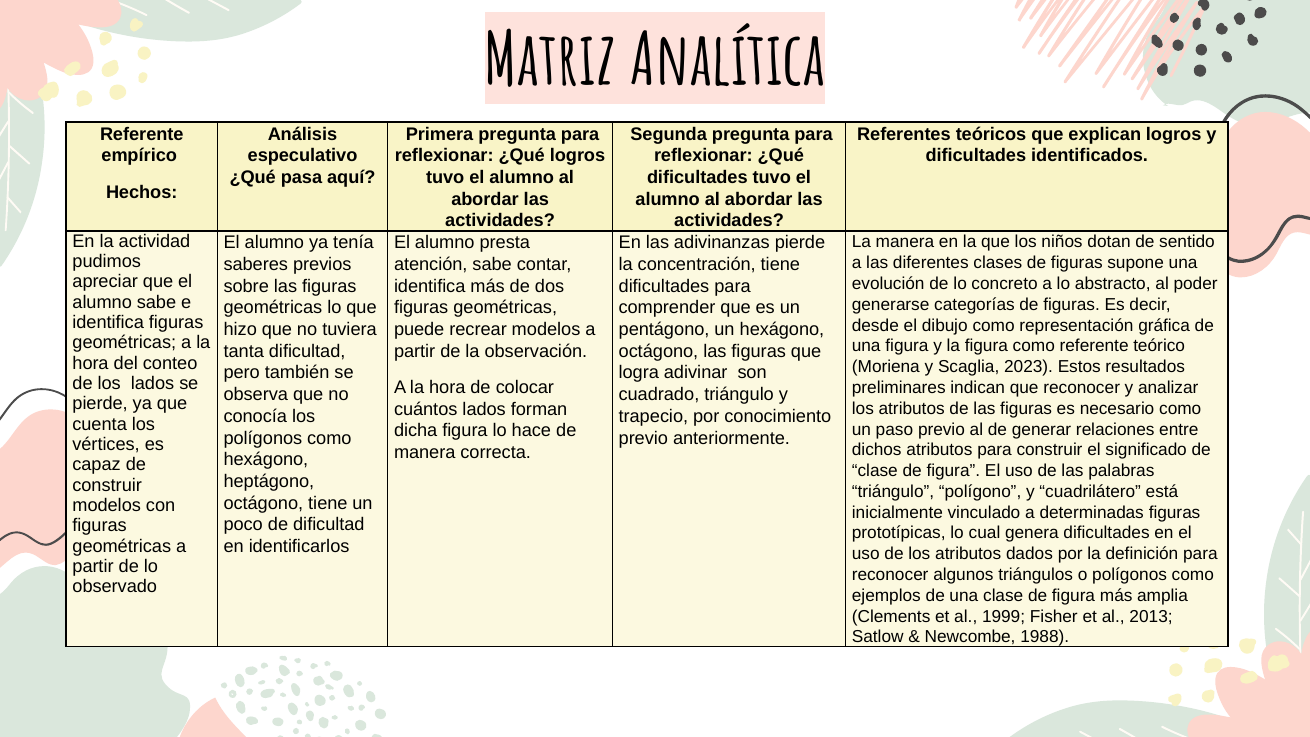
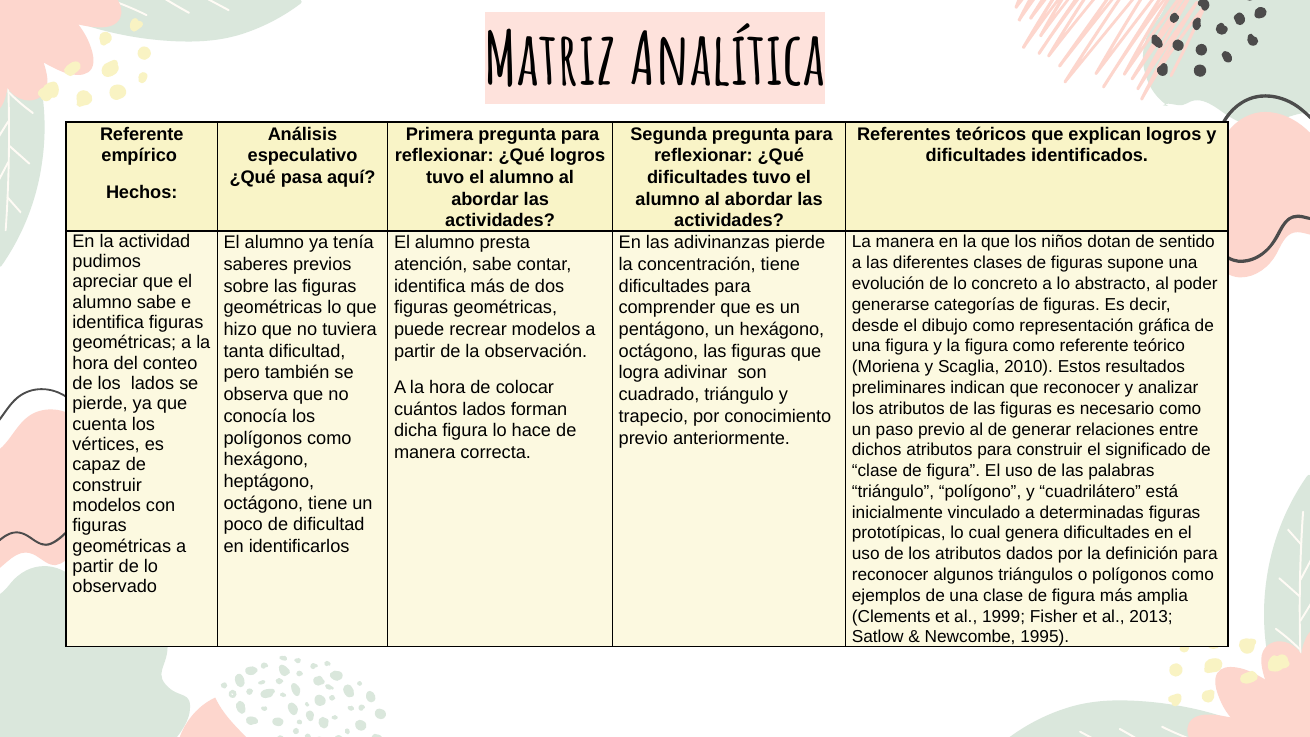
2023: 2023 -> 2010
1988: 1988 -> 1995
